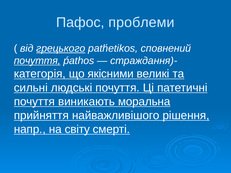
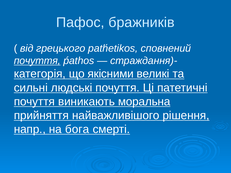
проблеми: проблеми -> бражників
грецького underline: present -> none
світу: світу -> бога
